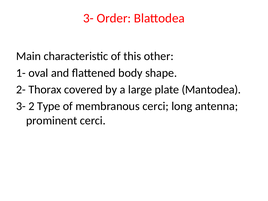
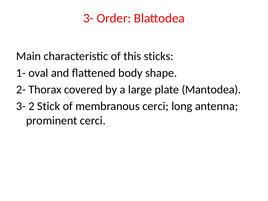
other: other -> sticks
Type: Type -> Stick
